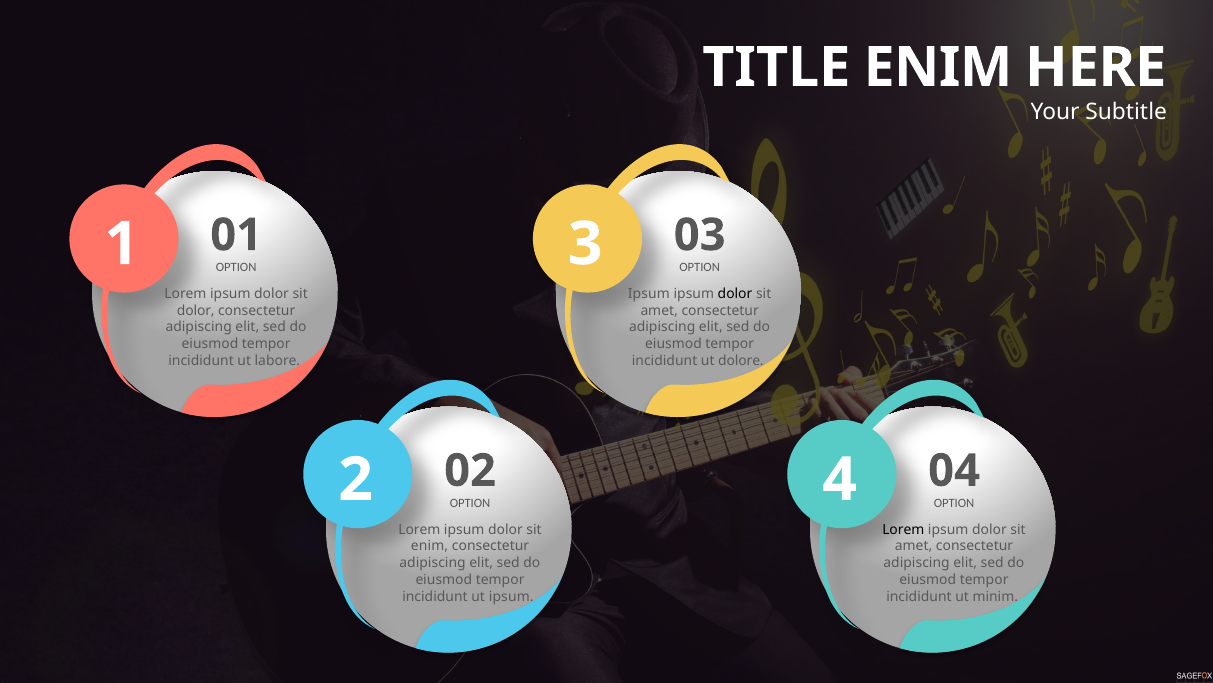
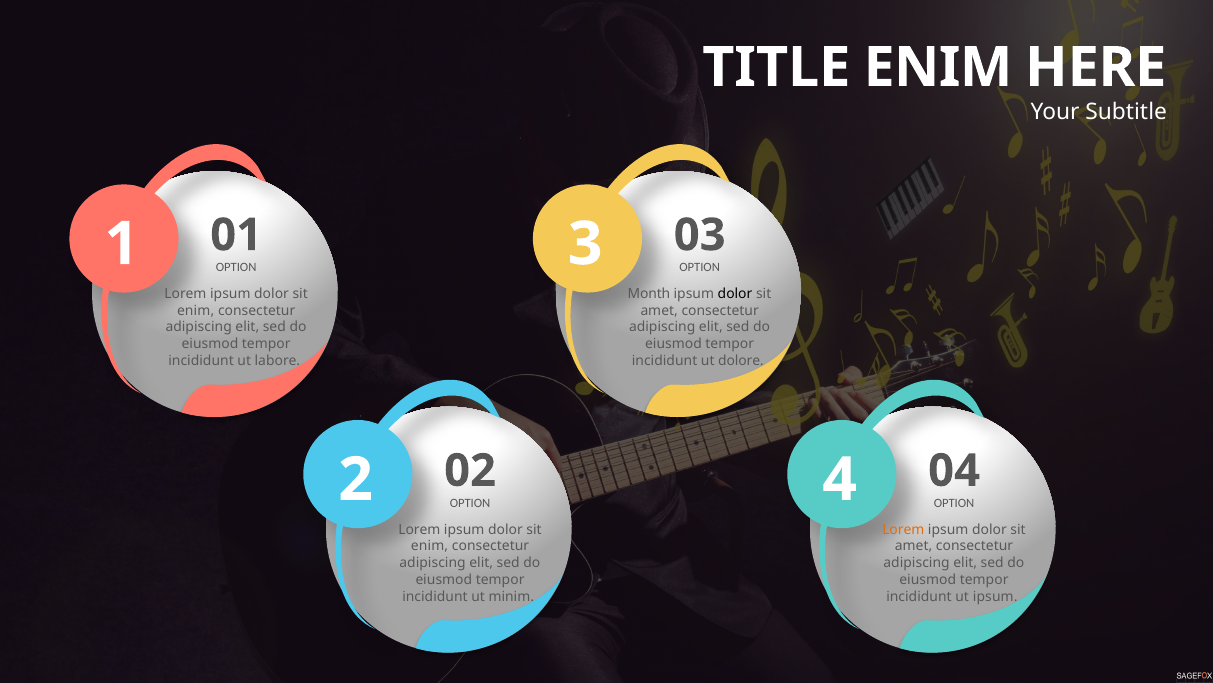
Ipsum at (649, 294): Ipsum -> Month
dolor at (196, 310): dolor -> enim
Lorem at (903, 529) colour: black -> orange
ut ipsum: ipsum -> minim
ut minim: minim -> ipsum
